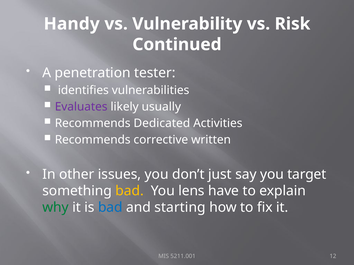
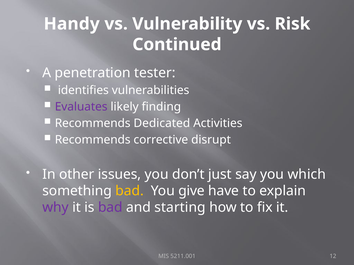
usually: usually -> finding
written: written -> disrupt
target: target -> which
lens: lens -> give
why colour: green -> purple
bad at (110, 208) colour: blue -> purple
